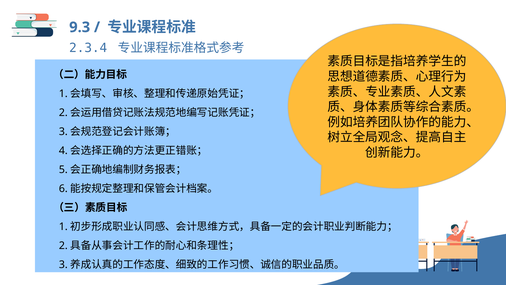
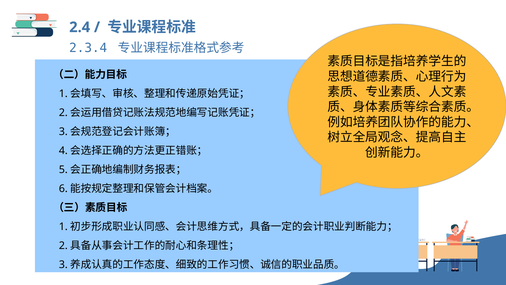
9.3: 9.3 -> 2.4
